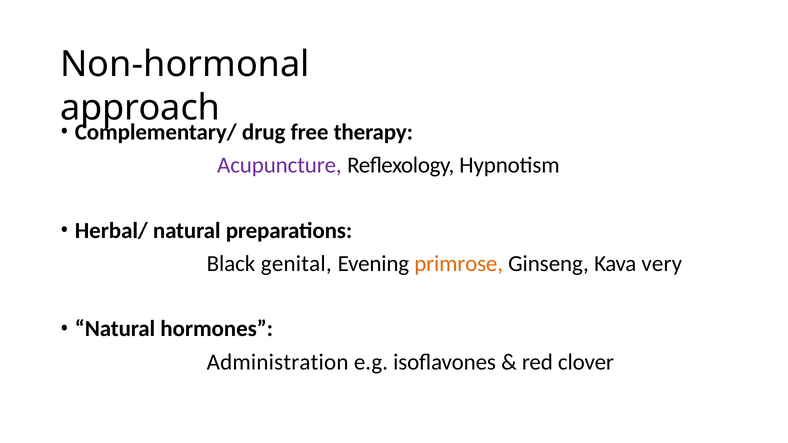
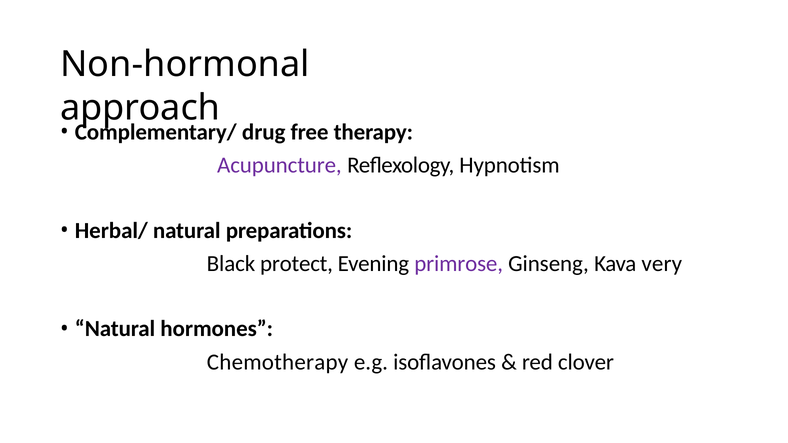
genital: genital -> protect
primrose colour: orange -> purple
Administration: Administration -> Chemotherapy
